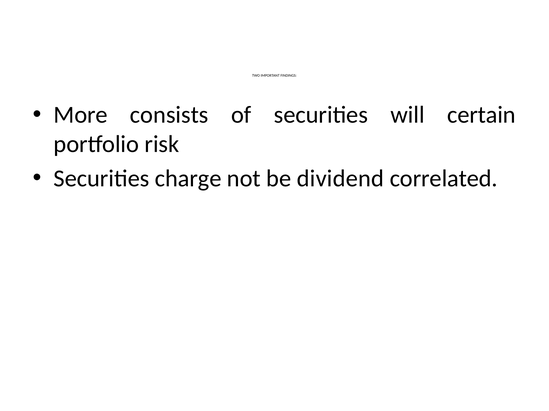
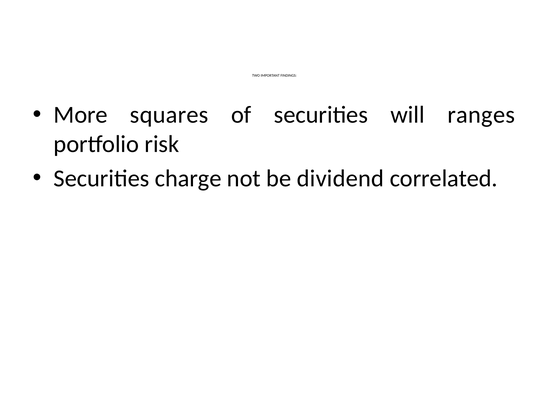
consists: consists -> squares
certain: certain -> ranges
